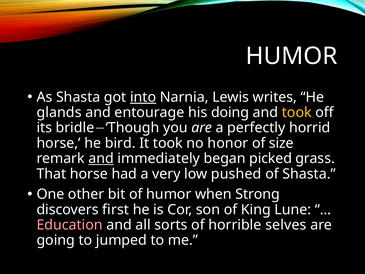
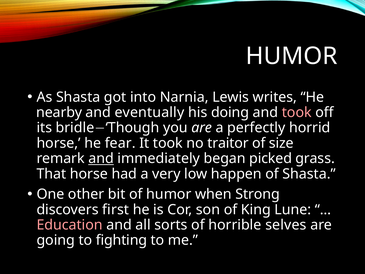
into underline: present -> none
glands: glands -> nearby
entourage: entourage -> eventually
took at (297, 112) colour: yellow -> pink
bird: bird -> fear
honor: honor -> traitor
pushed: pushed -> happen
jumped: jumped -> fighting
